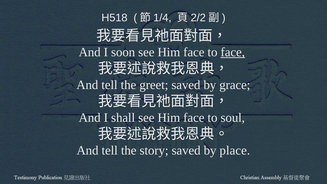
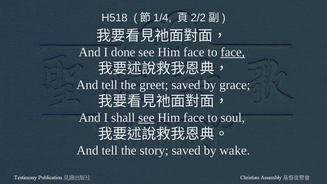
soon: soon -> done
see at (146, 118) underline: none -> present
place: place -> wake
